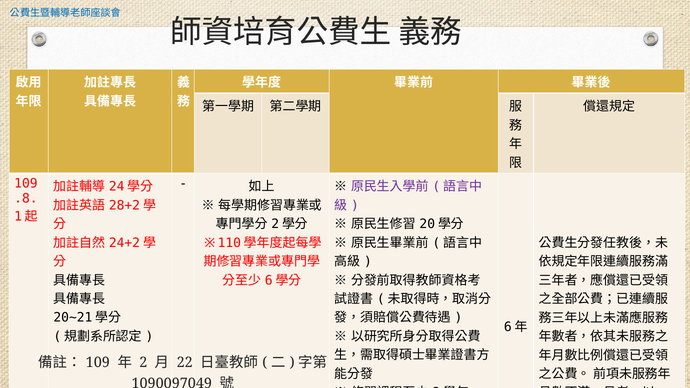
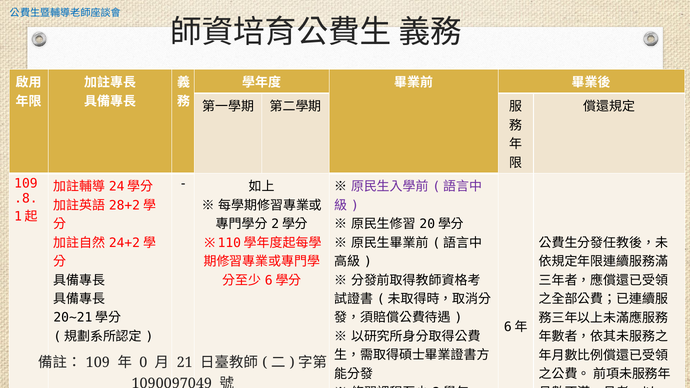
2: 2 -> 0
22: 22 -> 21
